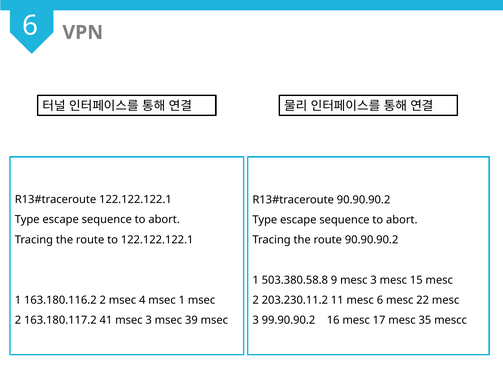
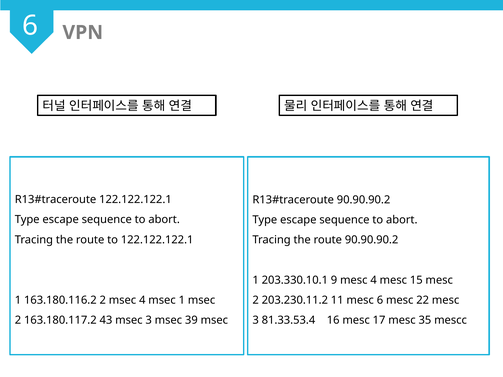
503.380.58.8: 503.380.58.8 -> 203.330.10.1
9 mesc 3: 3 -> 4
41: 41 -> 43
99.90.90.2: 99.90.90.2 -> 81.33.53.4
